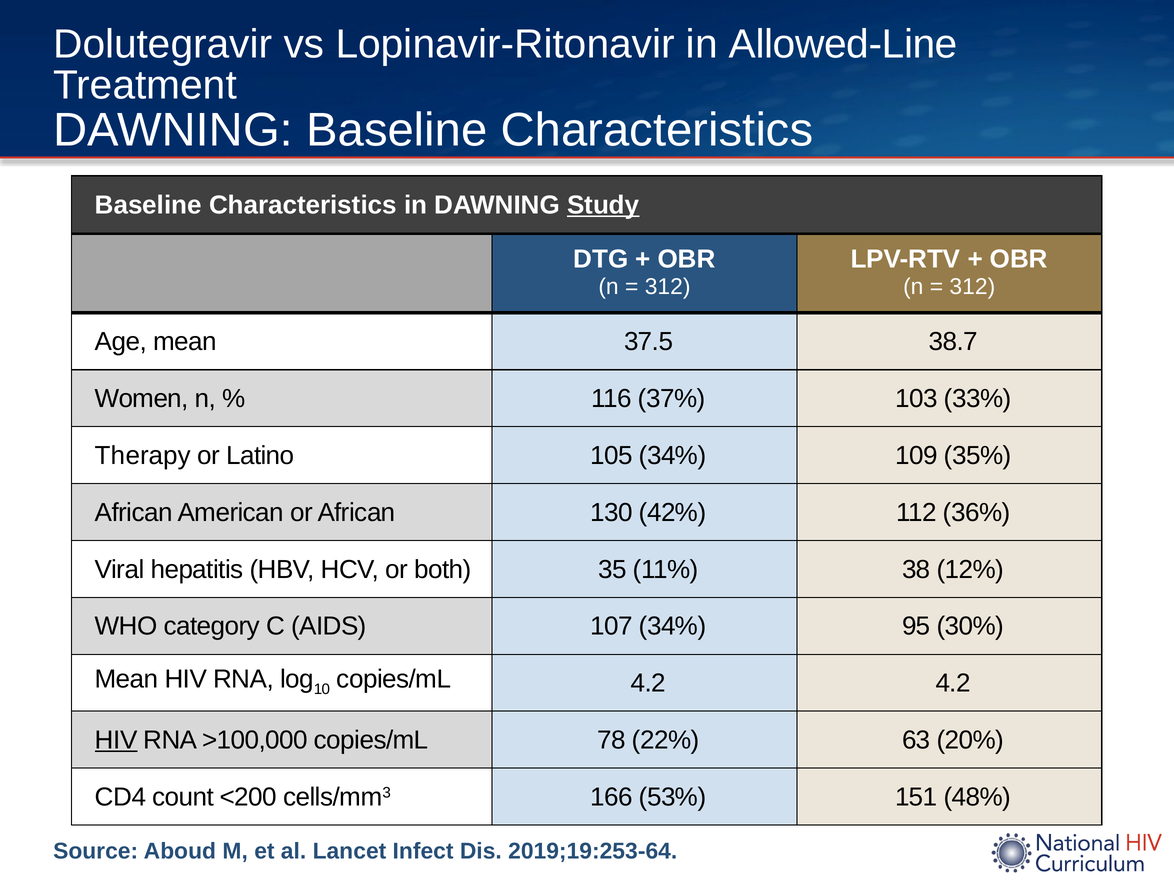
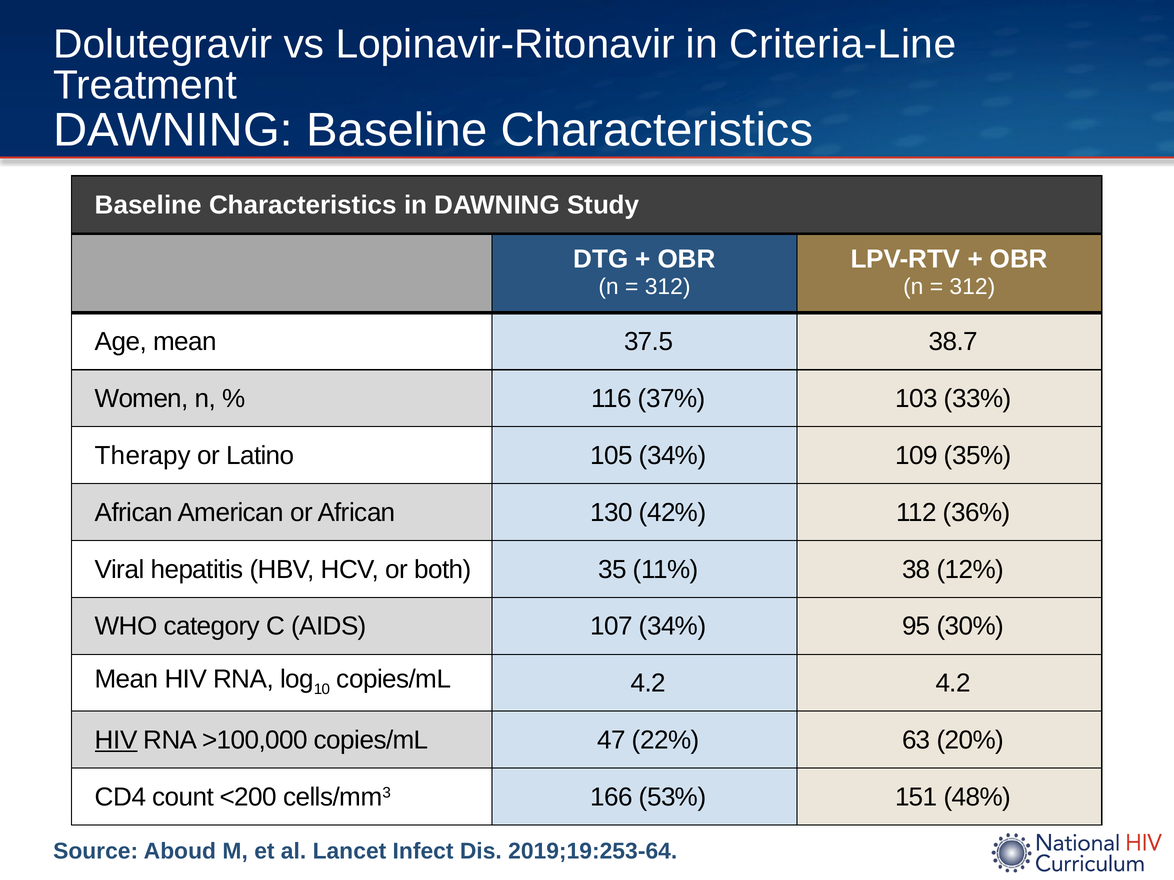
Allowed-Line: Allowed-Line -> Criteria-Line
Study underline: present -> none
78: 78 -> 47
